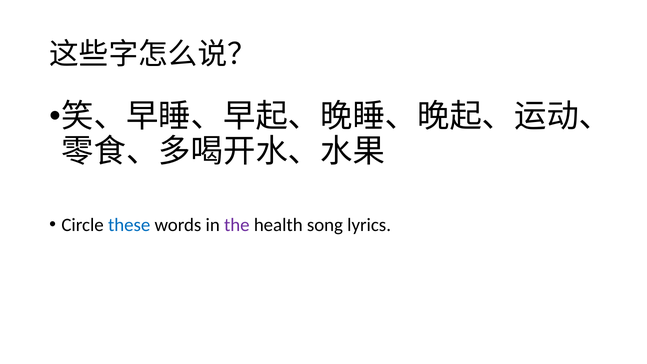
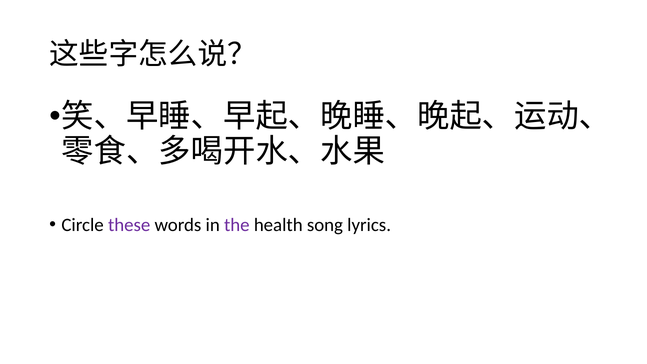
these colour: blue -> purple
